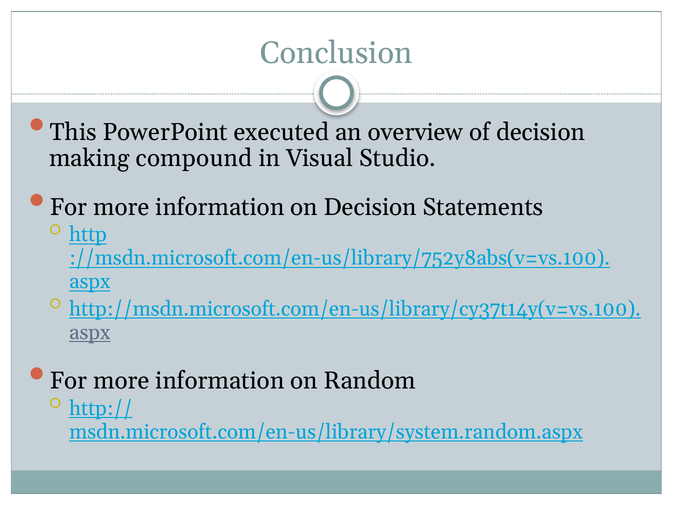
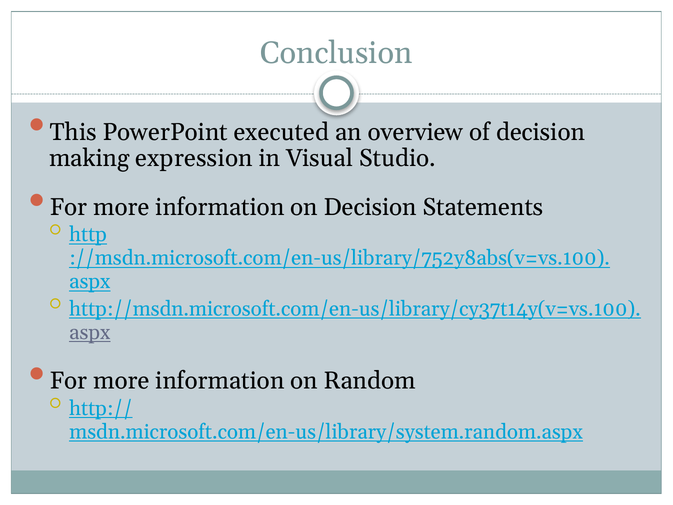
compound: compound -> expression
